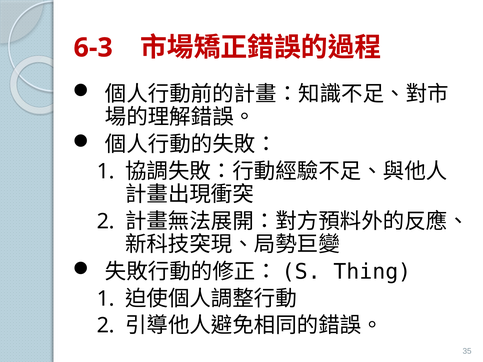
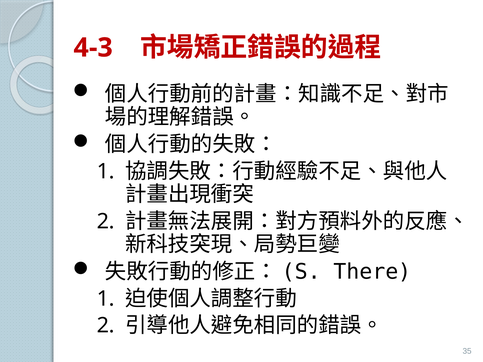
6-3: 6-3 -> 4-3
Thing: Thing -> There
